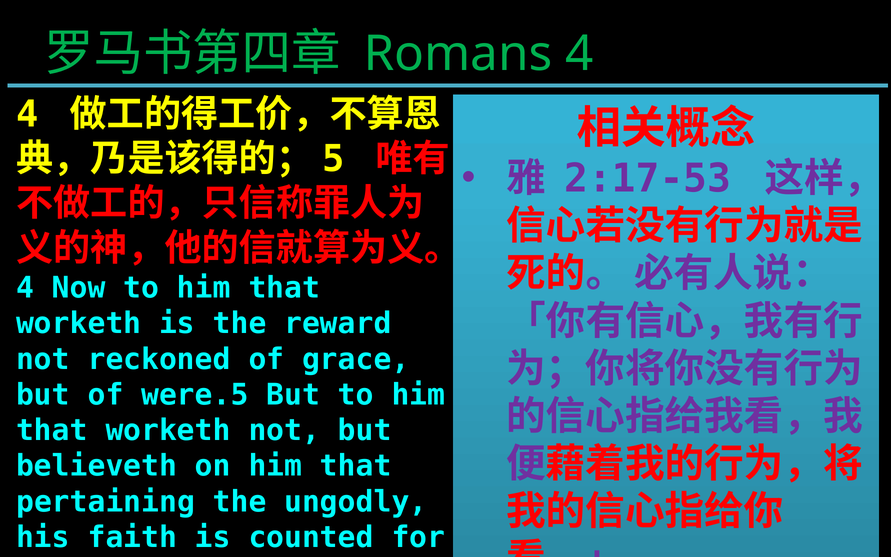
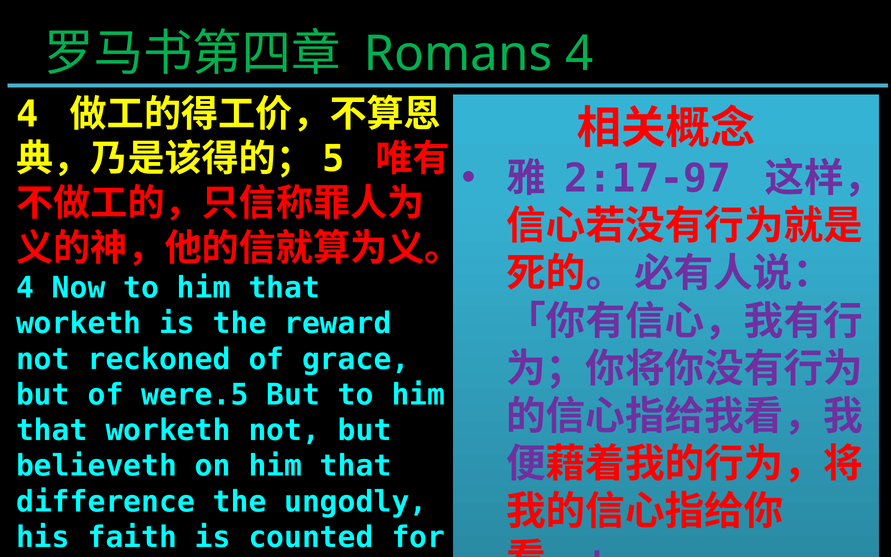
2:17-53: 2:17-53 -> 2:17-97
pertaining: pertaining -> difference
